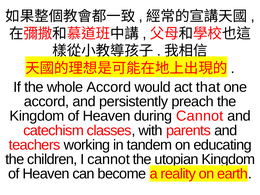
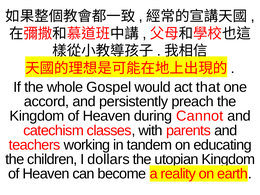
whole Accord: Accord -> Gospel
I cannot: cannot -> dollars
